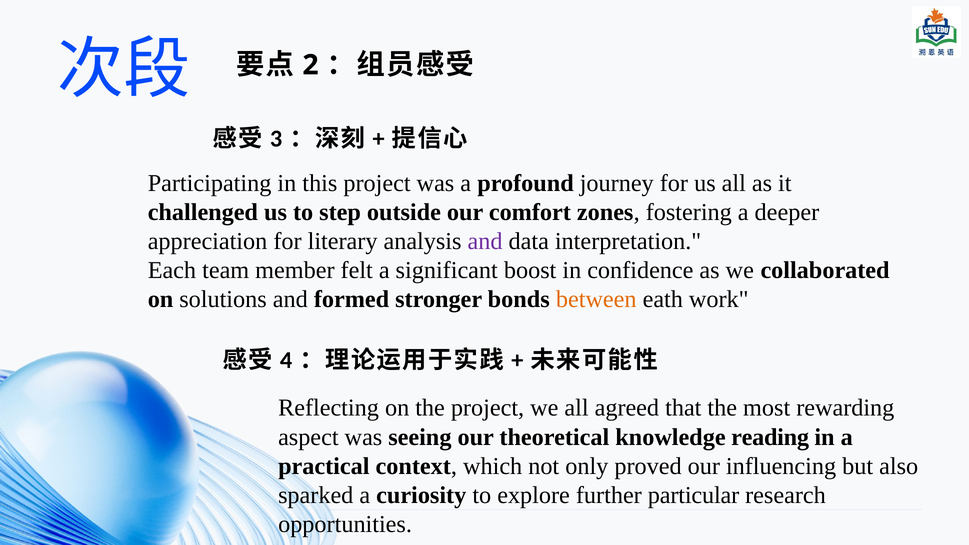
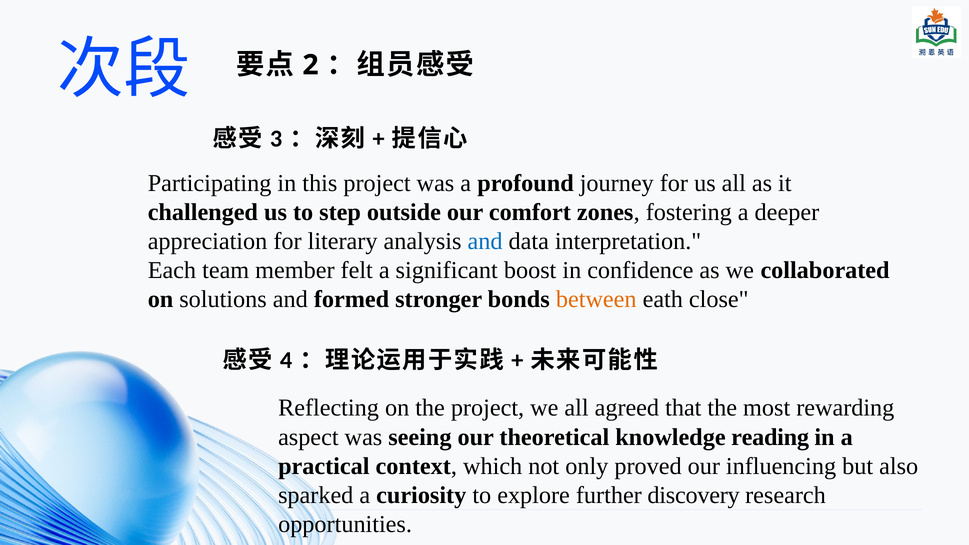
and at (485, 241) colour: purple -> blue
work: work -> close
particular: particular -> discovery
